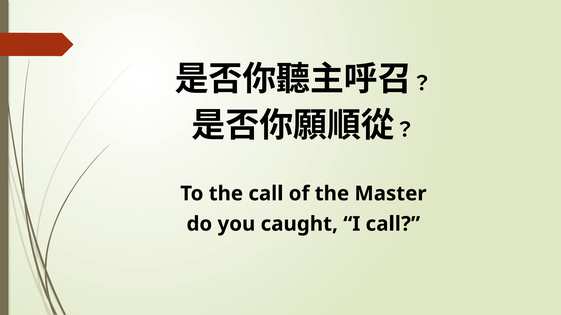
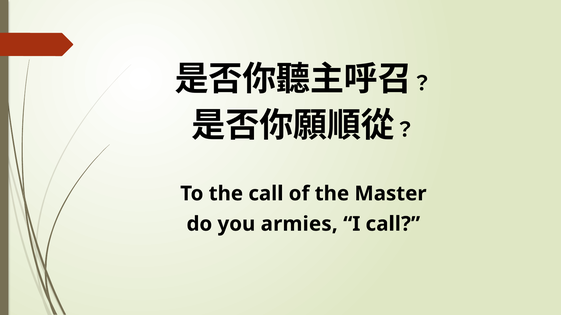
caught: caught -> armies
